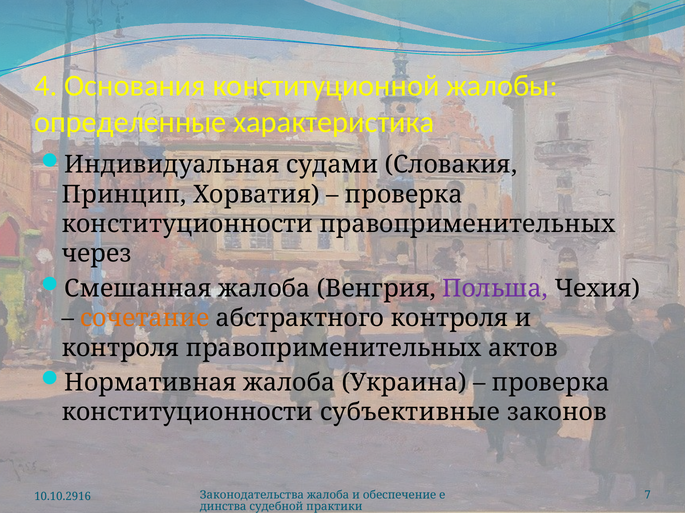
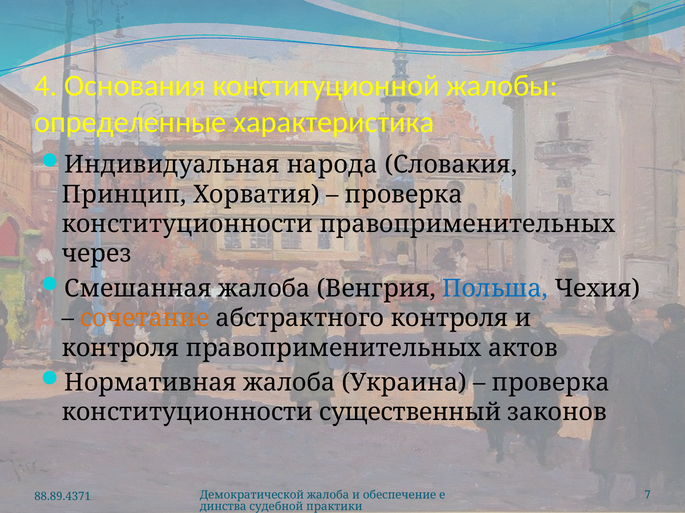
судами: судами -> народа
Польша colour: purple -> blue
субъективные: субъективные -> существенный
Законодательства: Законодательства -> Демократической
10.10.2916: 10.10.2916 -> 88.89.4371
